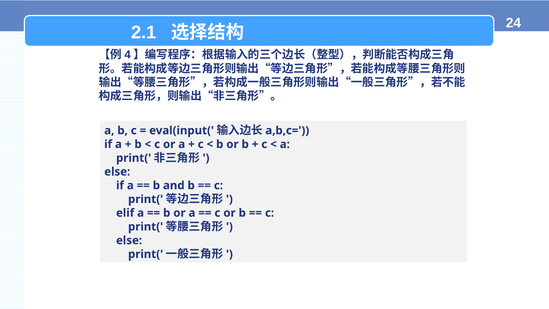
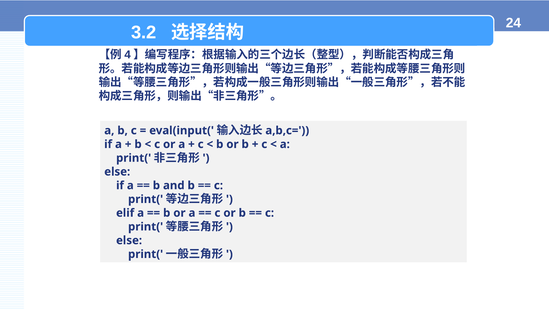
2.1: 2.1 -> 3.2
